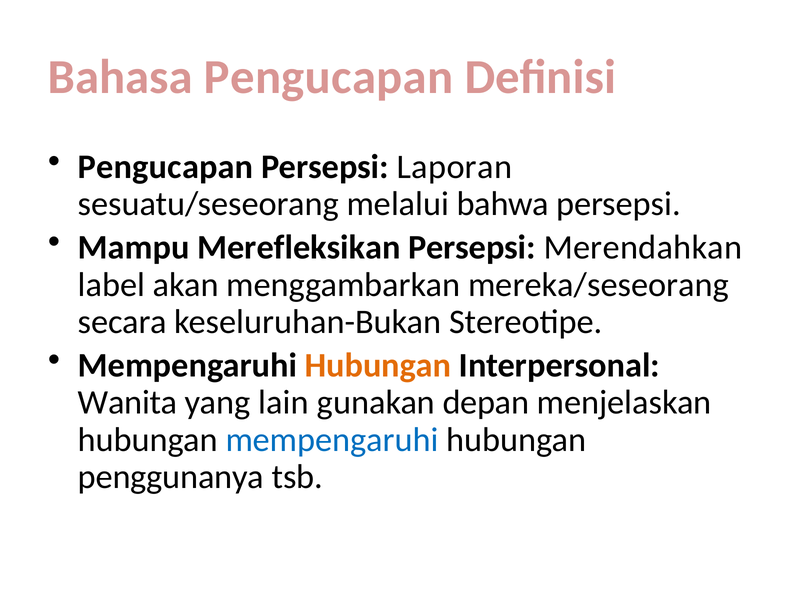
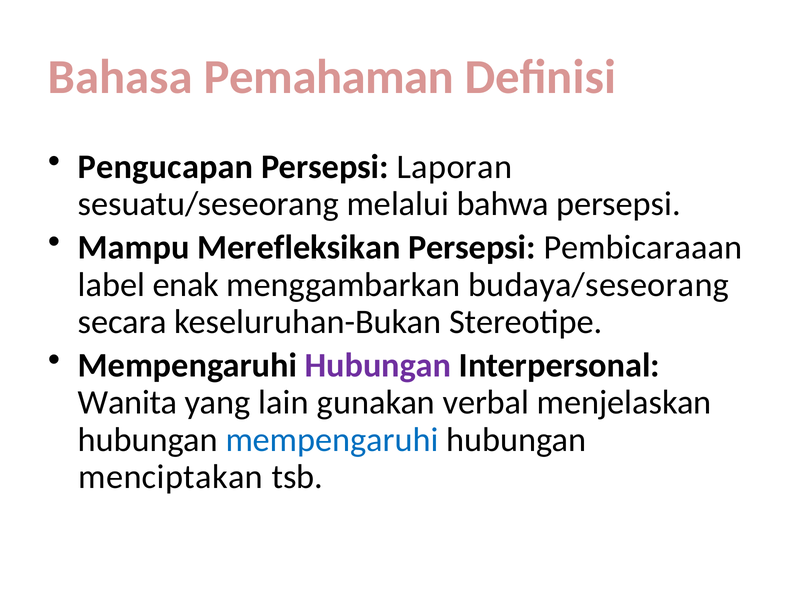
Bahasa Pengucapan: Pengucapan -> Pemahaman
Merendahkan: Merendahkan -> Pembicaraaan
akan: akan -> enak
mereka/seseorang: mereka/seseorang -> budaya/seseorang
Hubungan at (378, 365) colour: orange -> purple
depan: depan -> verbal
penggunanya: penggunanya -> menciptakan
